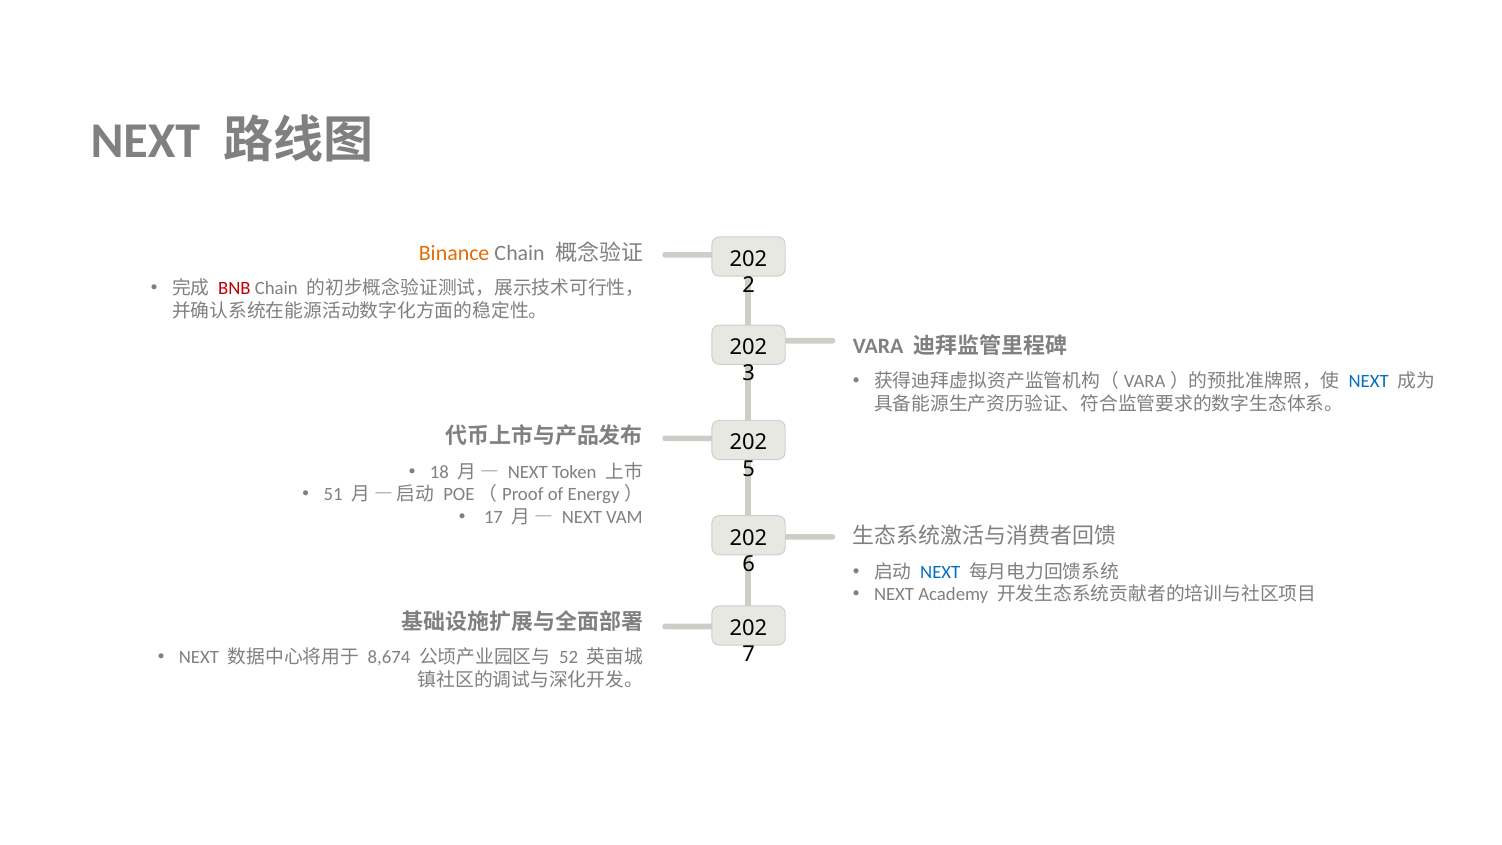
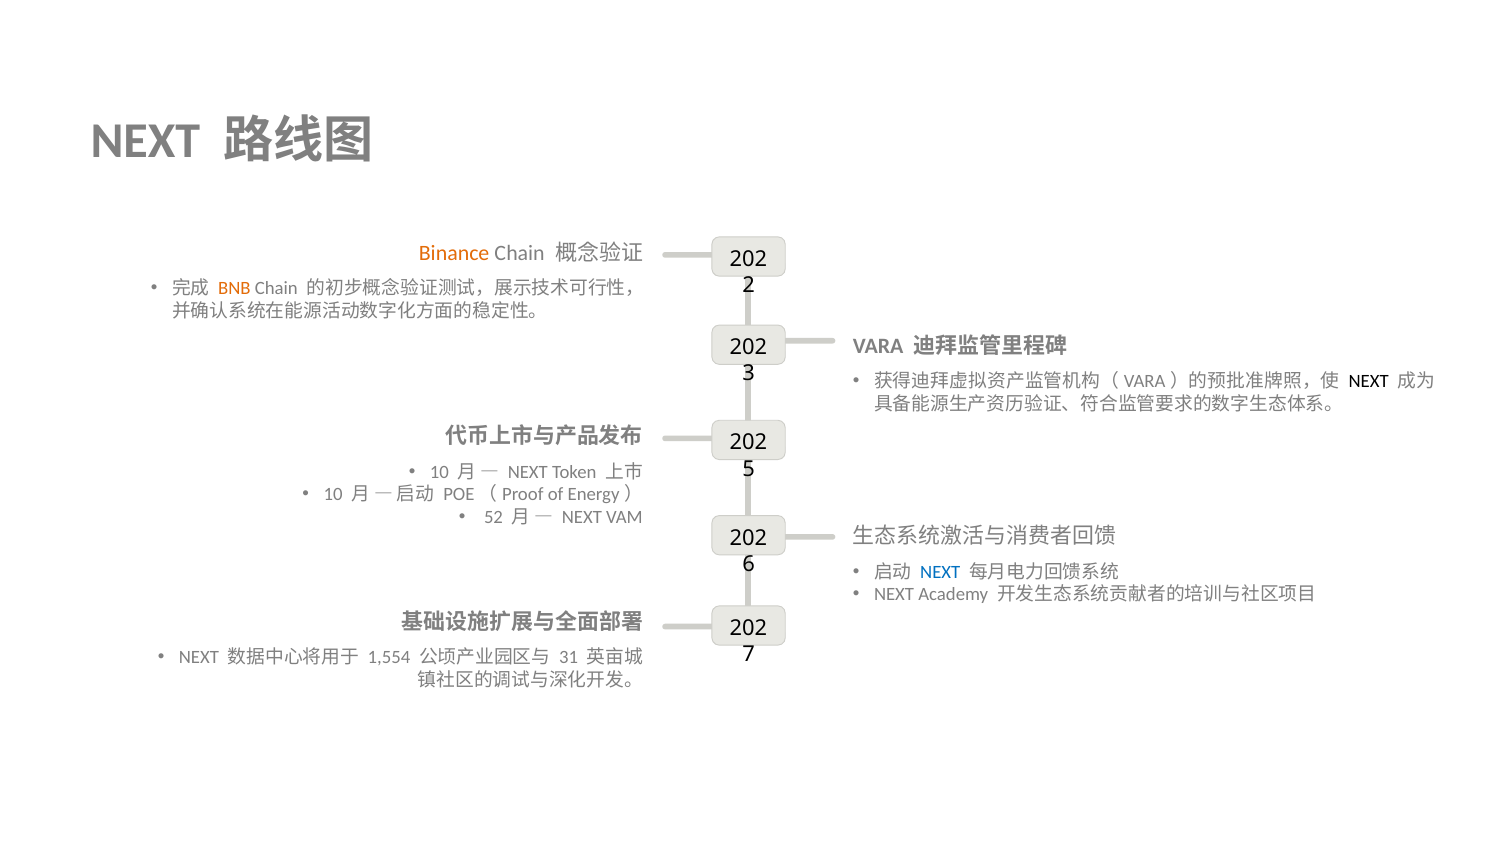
BNB colour: red -> orange
NEXT at (1369, 381) colour: blue -> black
18 at (439, 472): 18 -> 10
51 at (333, 495): 51 -> 10
17: 17 -> 52
8,674: 8,674 -> 1,554
52: 52 -> 31
